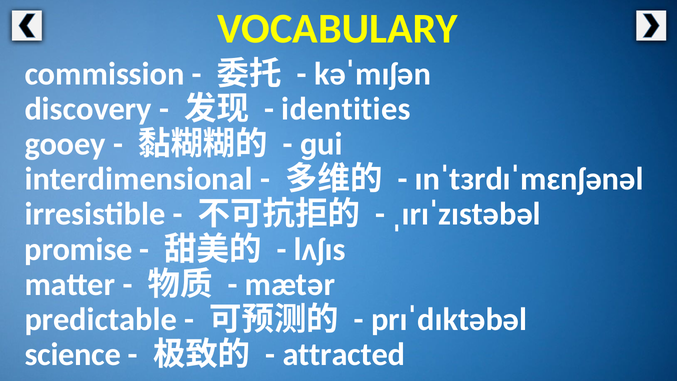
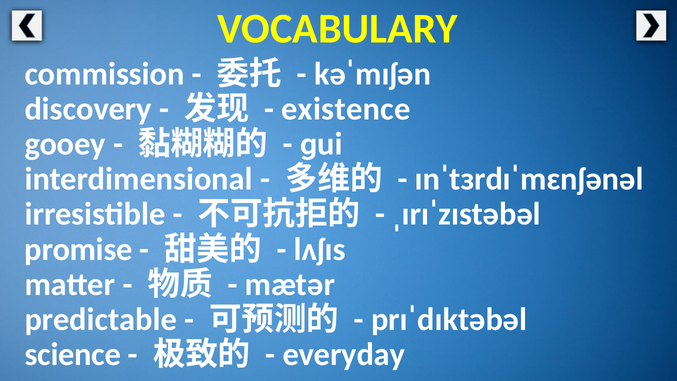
identities: identities -> existence
attracted: attracted -> everyday
